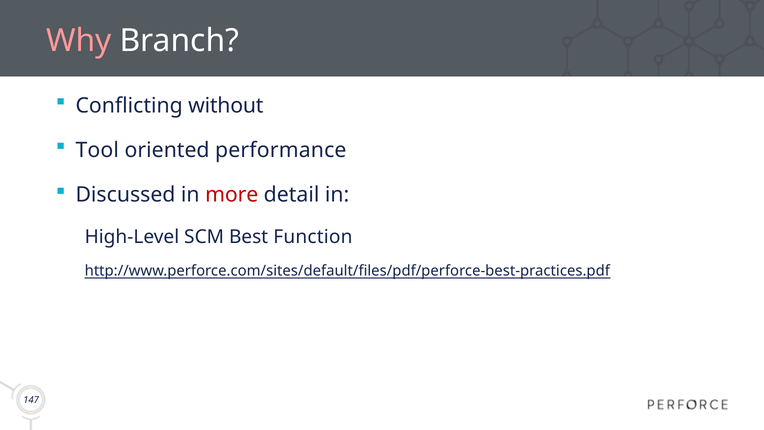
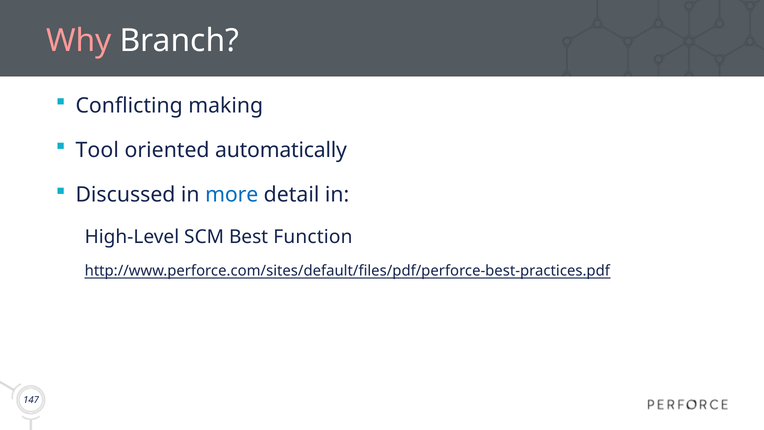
without: without -> making
performance: performance -> automatically
more colour: red -> blue
